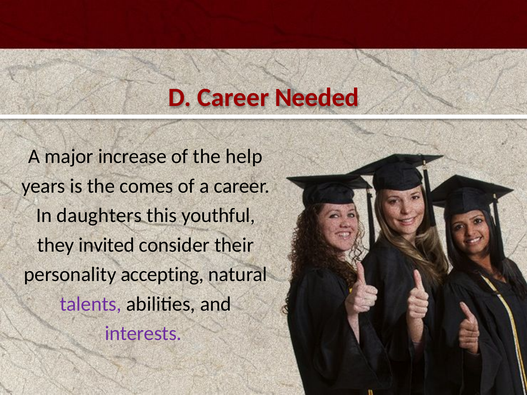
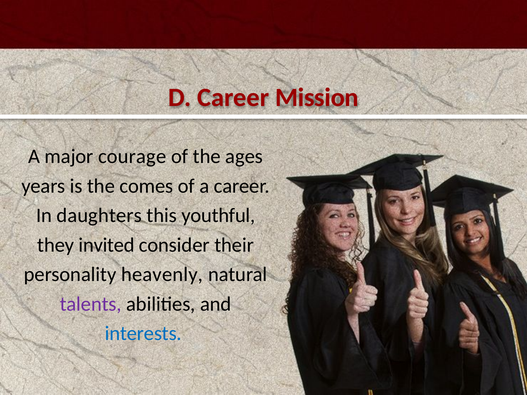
Needed: Needed -> Mission
increase: increase -> courage
help: help -> ages
accepting: accepting -> heavenly
interests colour: purple -> blue
